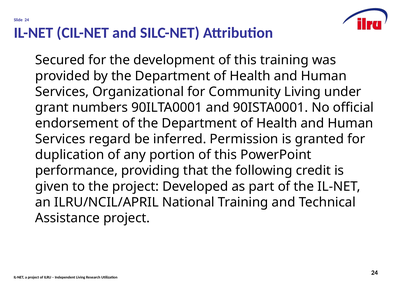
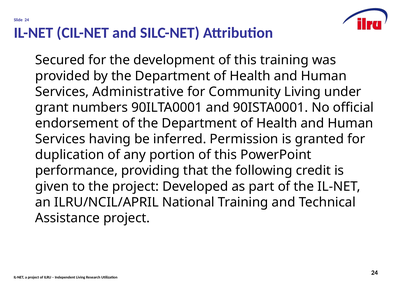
Organizational: Organizational -> Administrative
regard: regard -> having
